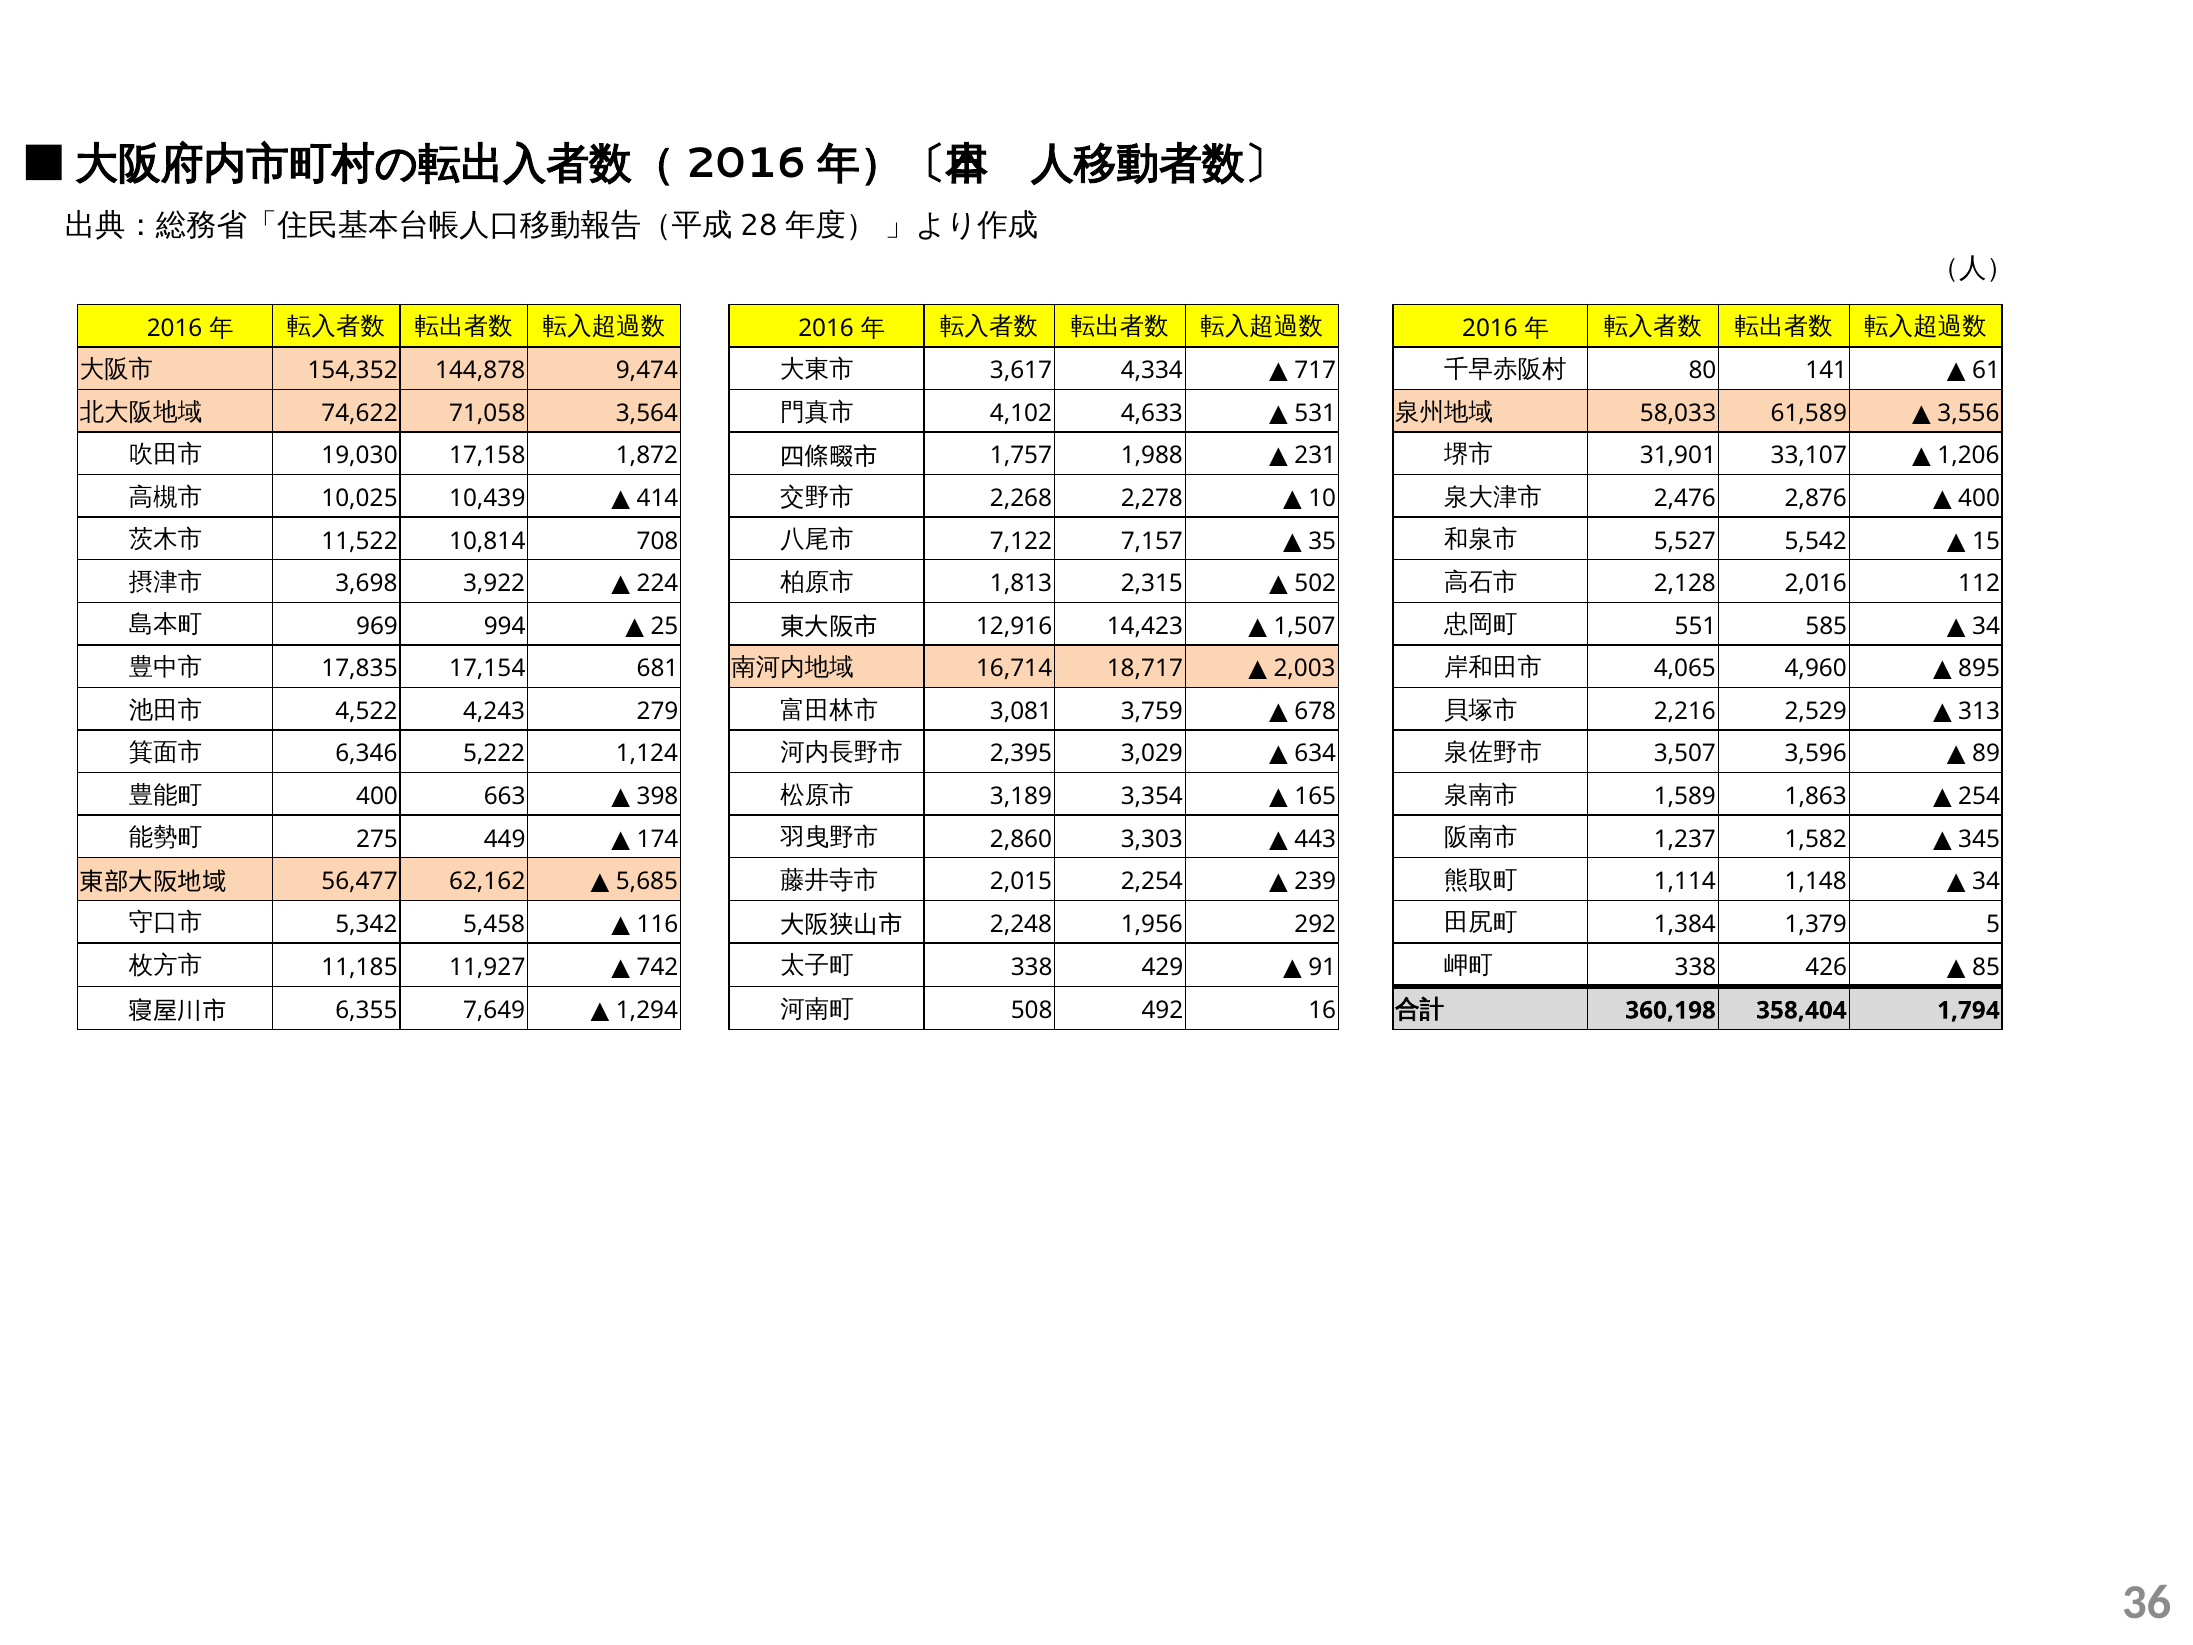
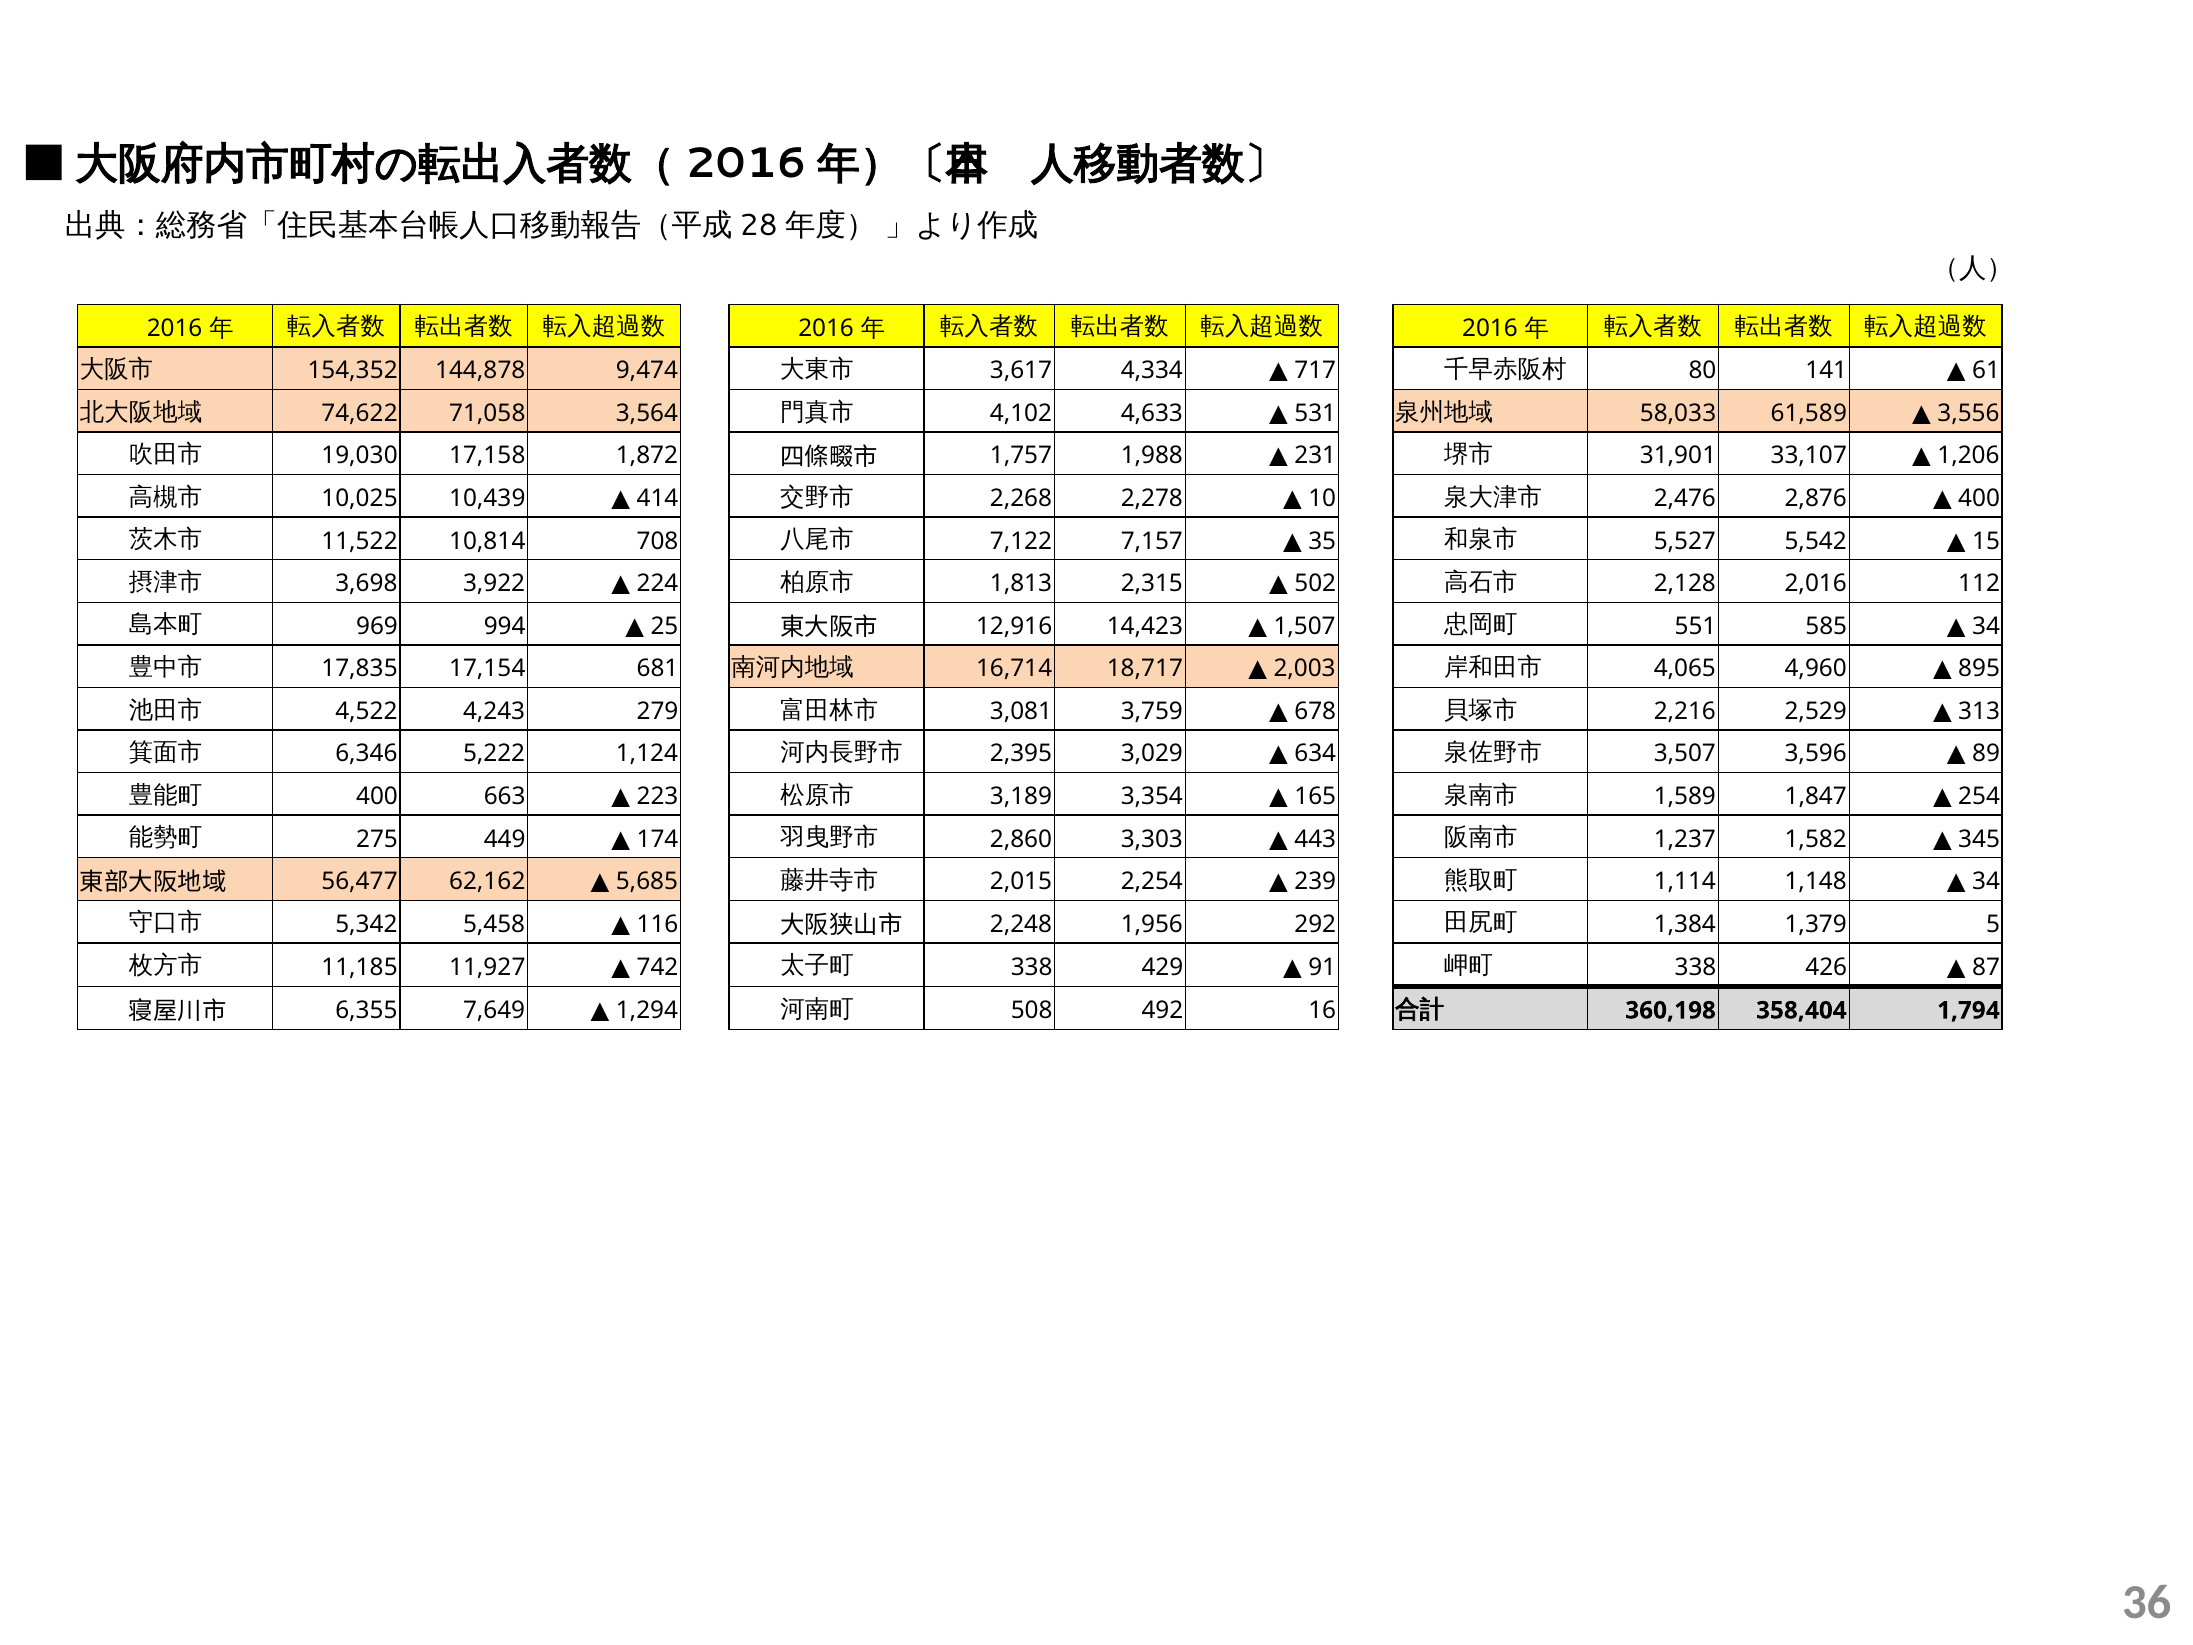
398: 398 -> 223
1,863: 1,863 -> 1,847
85: 85 -> 87
